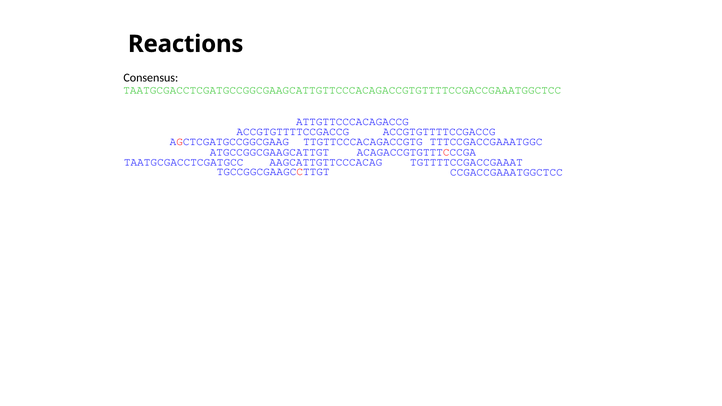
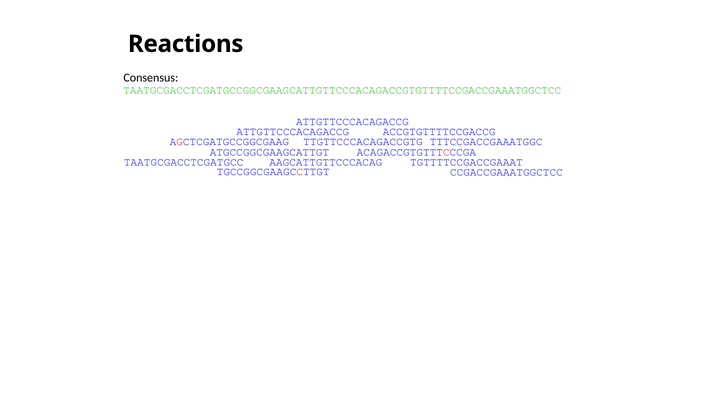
ACCGTGTTTTCCGACCG at (293, 132): ACCGTGTTTTCCGACCG -> ATTGTTCCCACAGACCG
